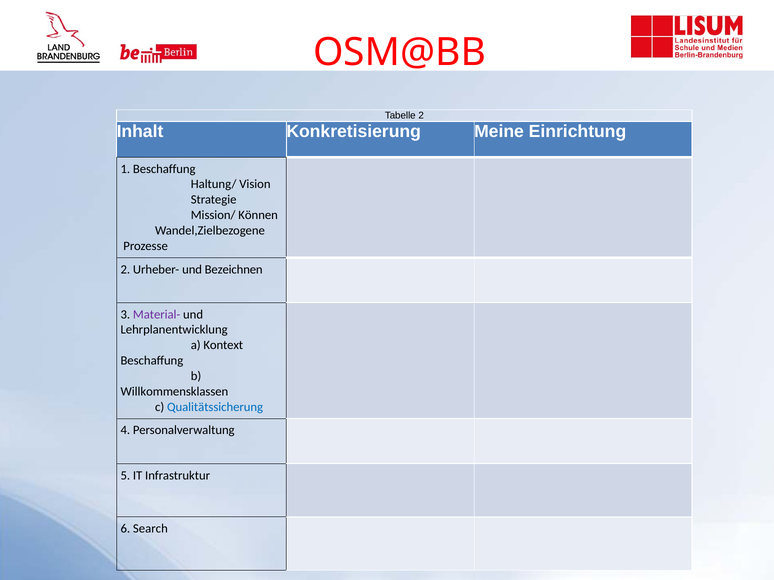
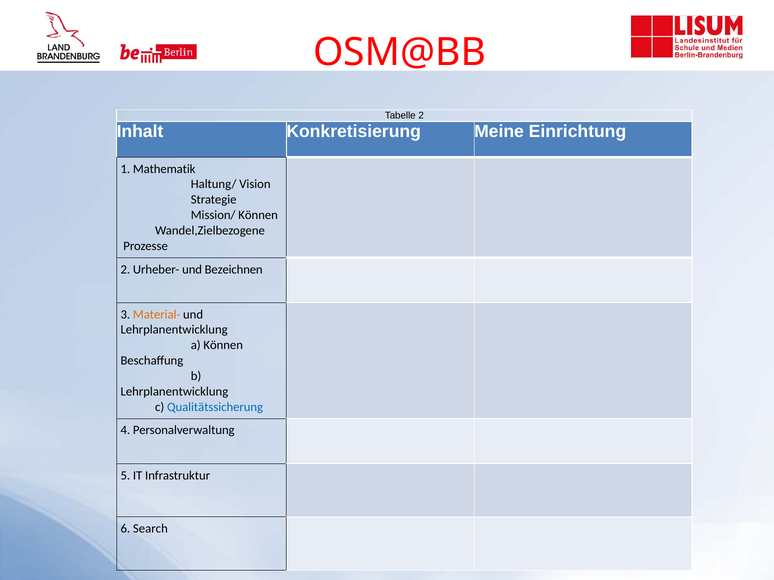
1 Beschaffung: Beschaffung -> Mathematik
Material- colour: purple -> orange
a Kontext: Kontext -> Können
Willkommensklassen at (174, 392): Willkommensklassen -> Lehrplanentwicklung
